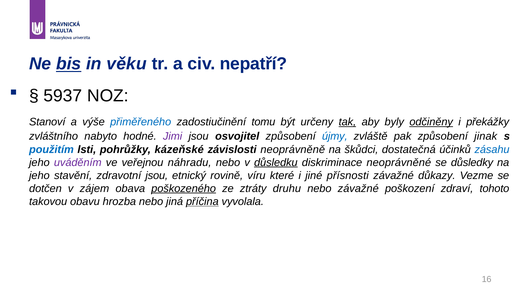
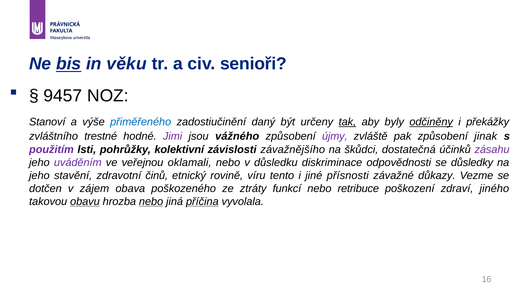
nepatří: nepatří -> senioři
5937: 5937 -> 9457
tomu: tomu -> daný
nabyto: nabyto -> trestné
osvojitel: osvojitel -> vážného
újmy colour: blue -> purple
použitím colour: blue -> purple
kázeňské: kázeňské -> kolektivní
neoprávněně: neoprávněně -> závažnějšího
zásahu colour: blue -> purple
náhradu: náhradu -> oklamali
důsledku underline: present -> none
neoprávněné: neoprávněné -> odpovědnosti
zdravotní jsou: jsou -> činů
které: které -> tento
poškozeného underline: present -> none
druhu: druhu -> funkcí
nebo závažné: závažné -> retribuce
tohoto: tohoto -> jiného
obavu underline: none -> present
nebo at (151, 202) underline: none -> present
